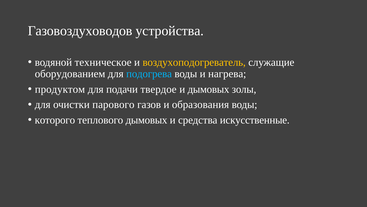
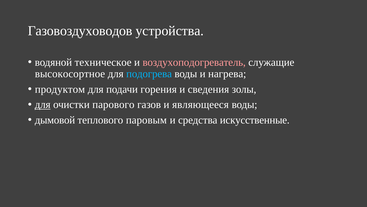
воздухоподогреватель colour: yellow -> pink
оборудованием: оборудованием -> высокосортное
твердое: твердое -> горения
и дымовых: дымовых -> сведения
для at (43, 104) underline: none -> present
образования: образования -> являющееся
которого: которого -> дымовой
теплового дымовых: дымовых -> паровым
